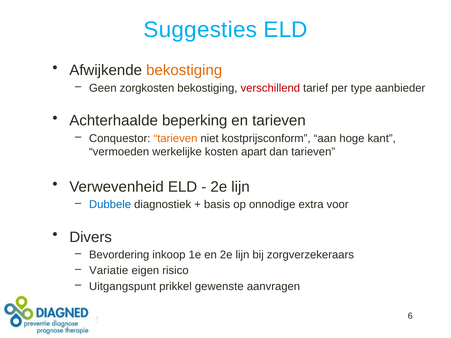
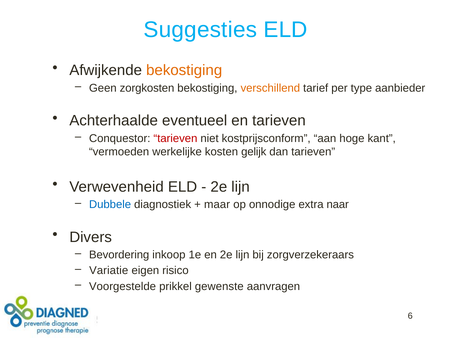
verschillend colour: red -> orange
beperking: beperking -> eventueel
tarieven at (175, 139) colour: orange -> red
apart: apart -> gelijk
basis: basis -> maar
voor: voor -> naar
Uitgangspunt: Uitgangspunt -> Voorgestelde
